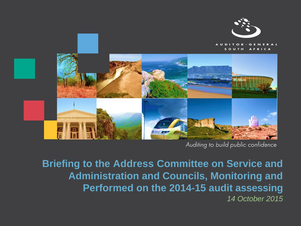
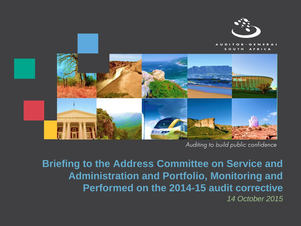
Councils: Councils -> Portfolio
assessing: assessing -> corrective
